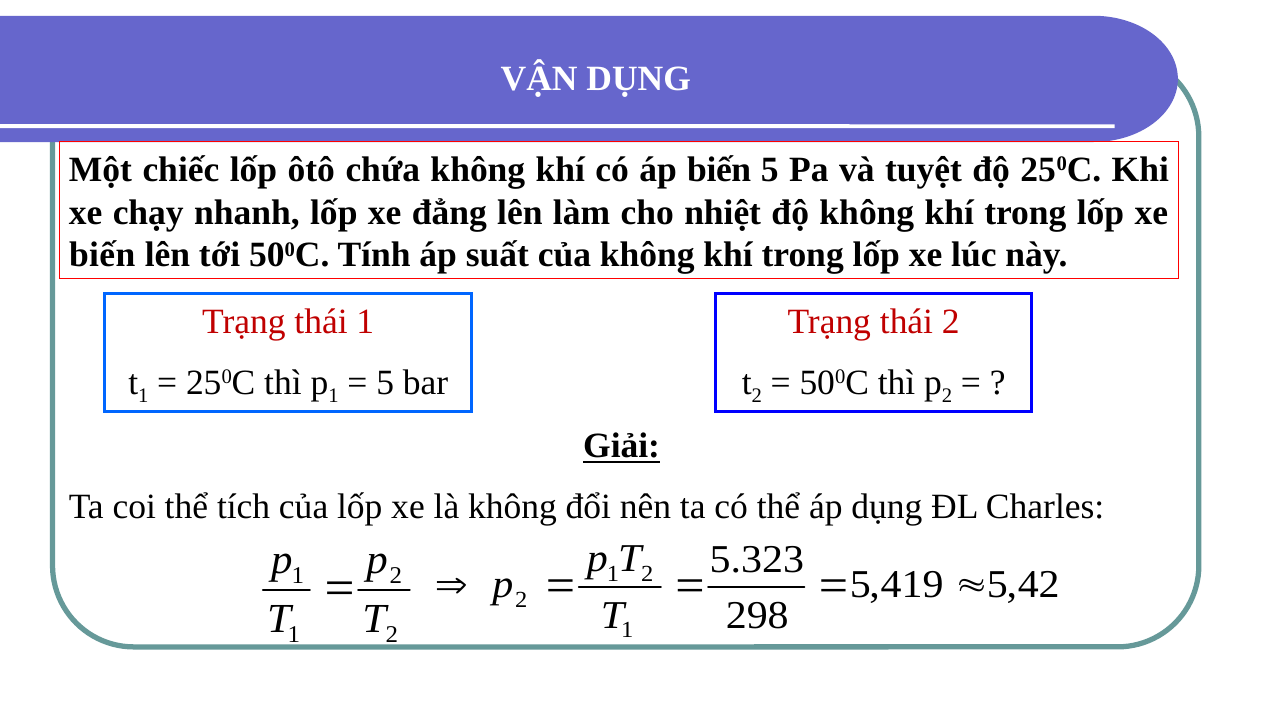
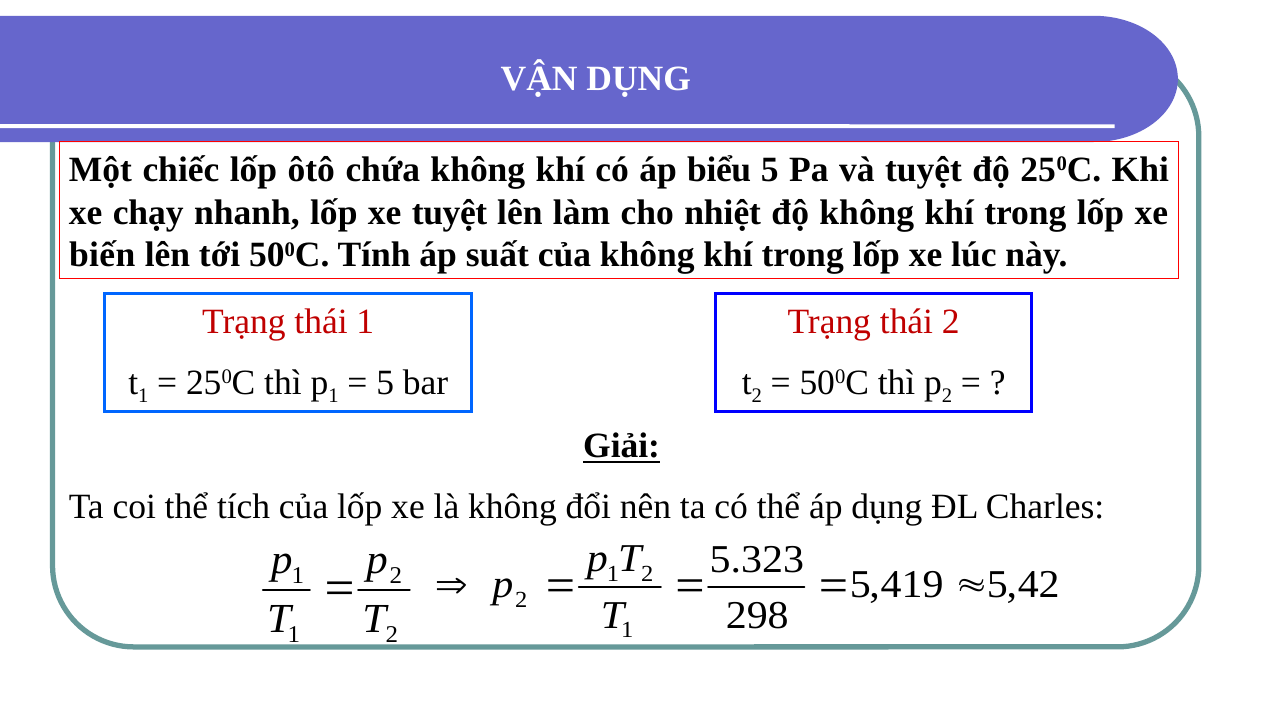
áp biến: biến -> biểu
xe đẳng: đẳng -> tuyệt
